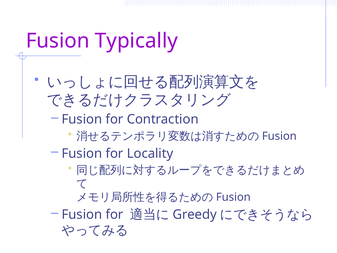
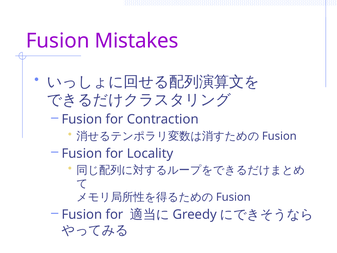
Typically: Typically -> Mistakes
